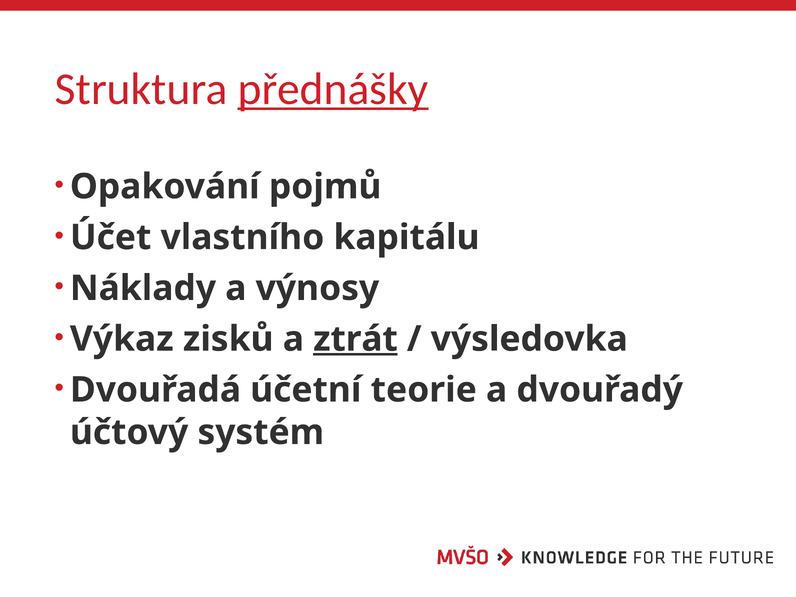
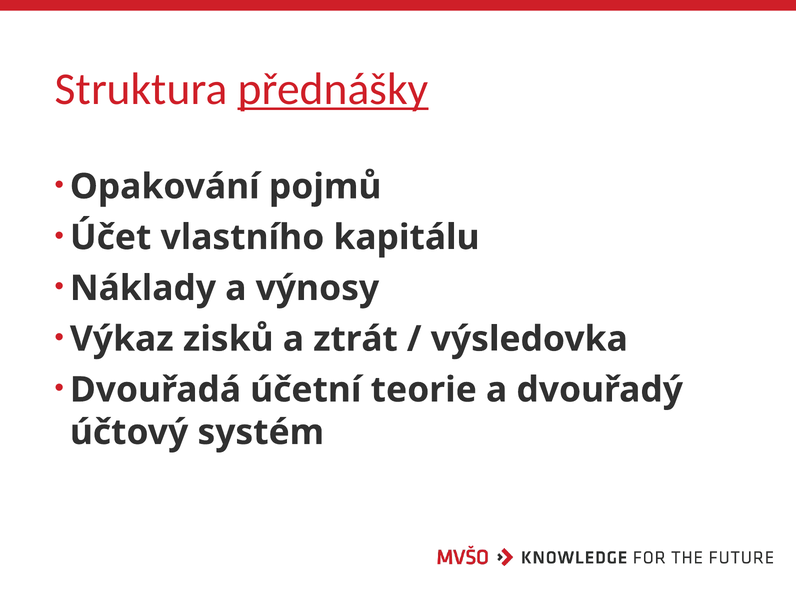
ztrát underline: present -> none
